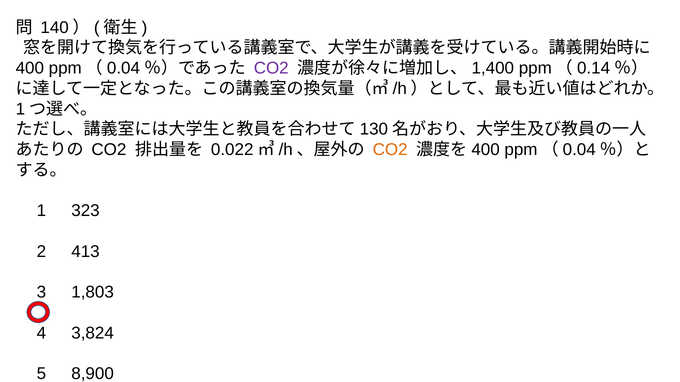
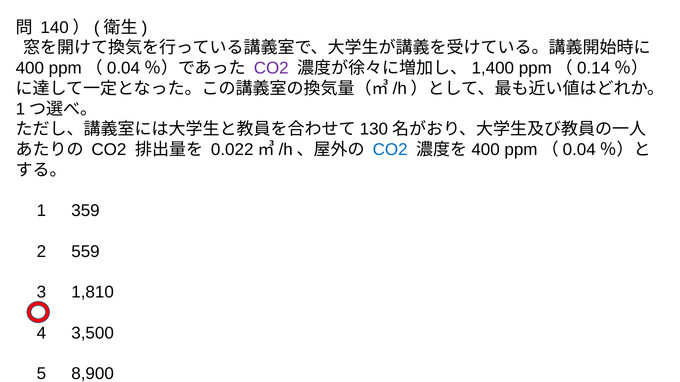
CO2 at (390, 150) colour: orange -> blue
323: 323 -> 359
413: 413 -> 559
1,803: 1,803 -> 1,810
3,824: 3,824 -> 3,500
